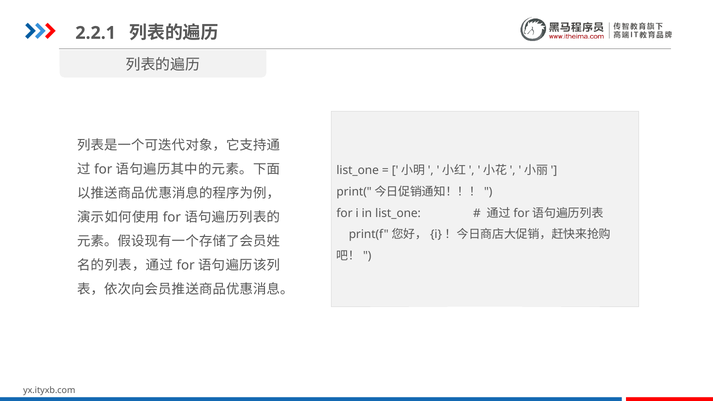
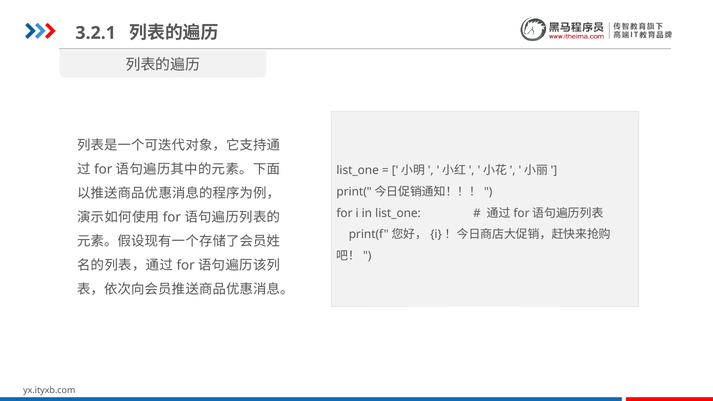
2.2.1: 2.2.1 -> 3.2.1
